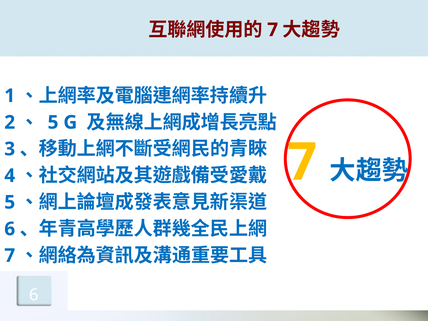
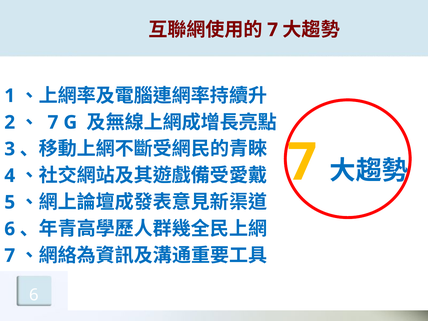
5 at (53, 122): 5 -> 7
